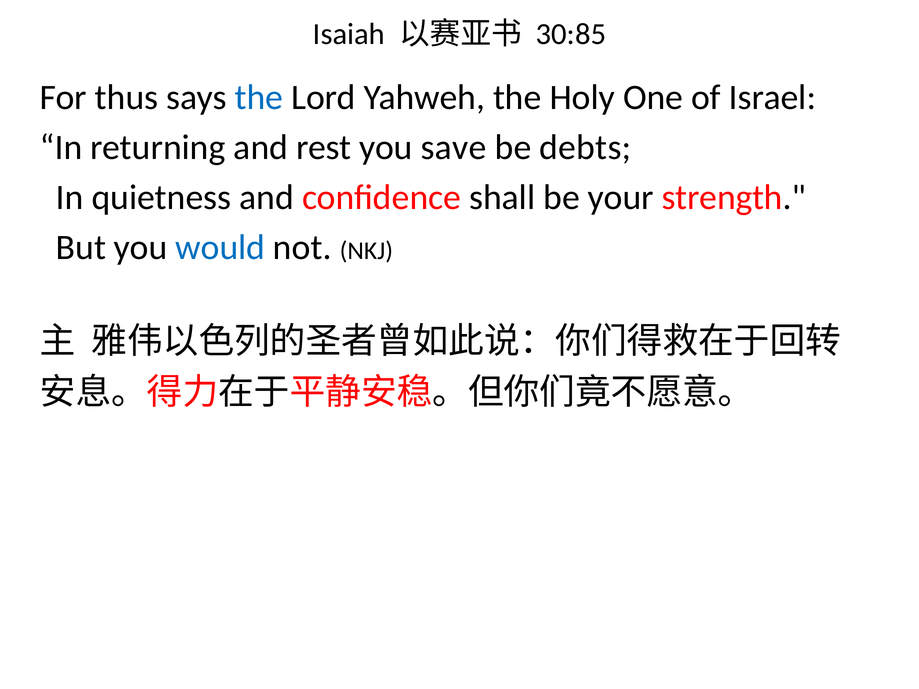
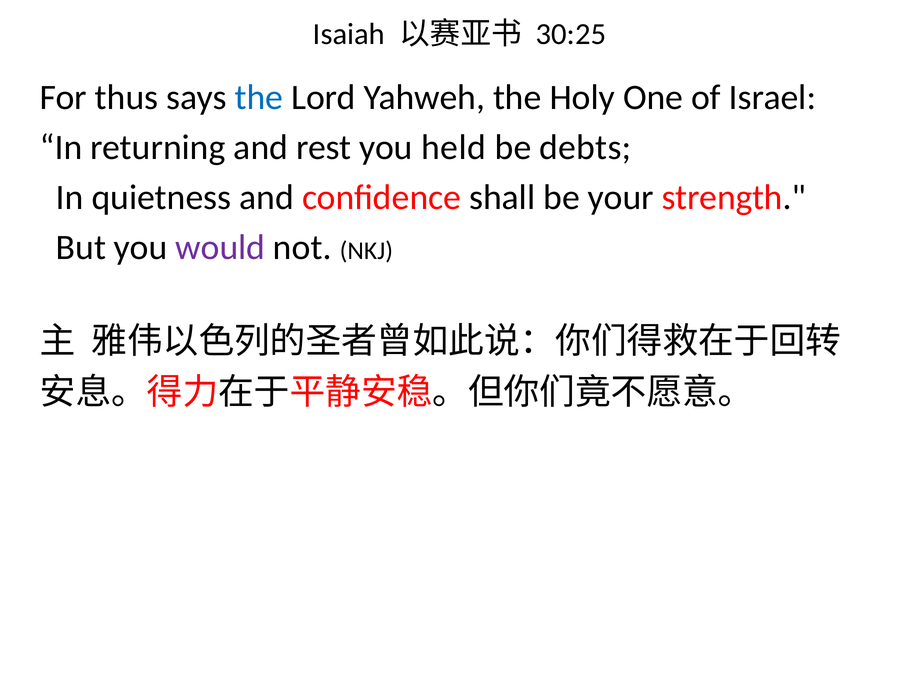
30:85: 30:85 -> 30:25
save: save -> held
would colour: blue -> purple
